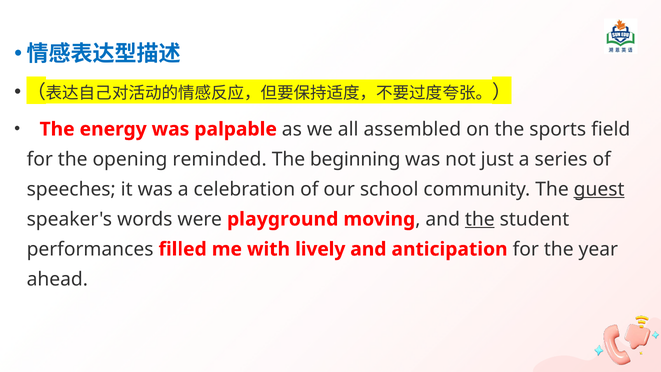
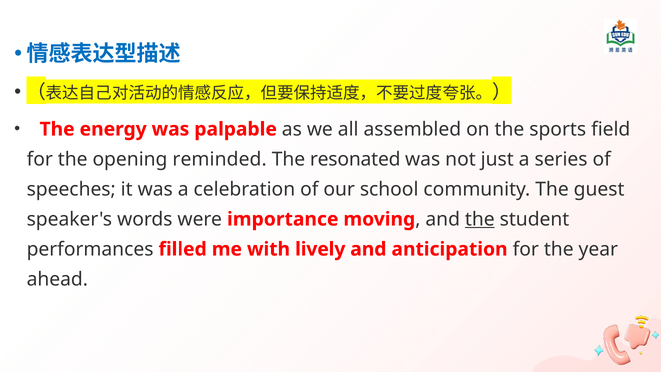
beginning: beginning -> resonated
guest underline: present -> none
playground: playground -> importance
